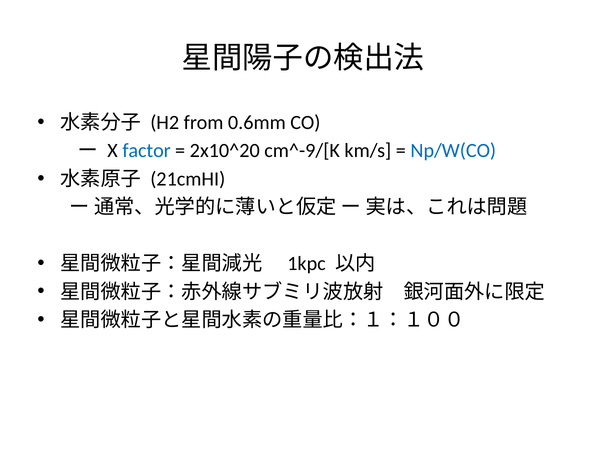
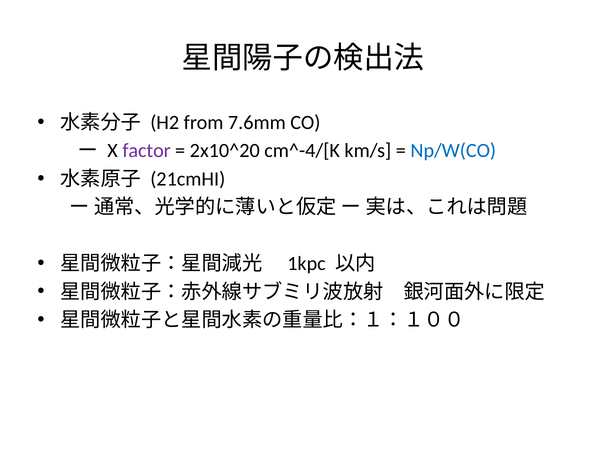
0.6mm: 0.6mm -> 7.6mm
factor colour: blue -> purple
cm^-9/[K: cm^-9/[K -> cm^-4/[K
